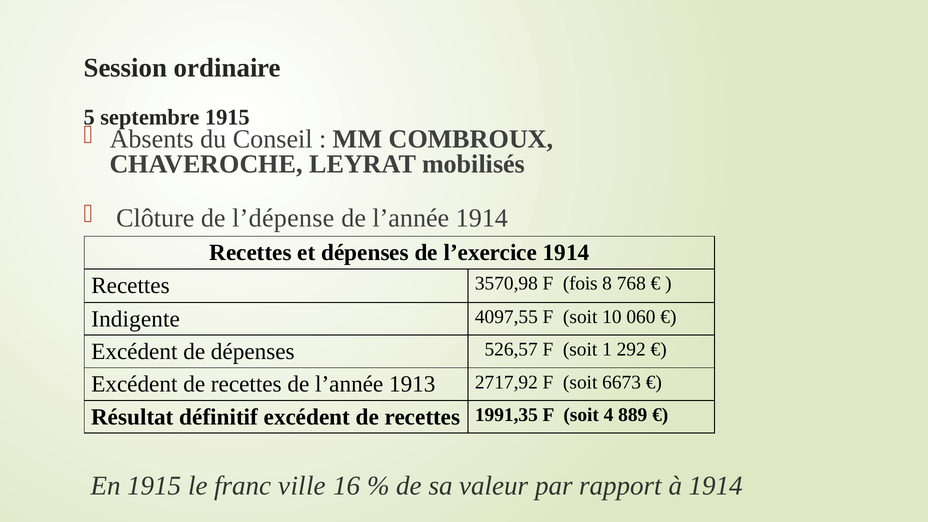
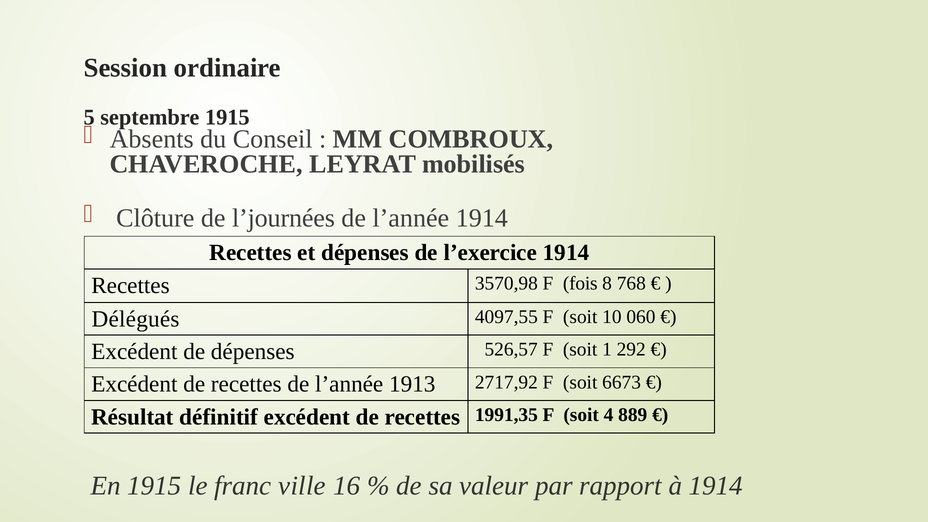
l’dépense: l’dépense -> l’journées
Indigente: Indigente -> Délégués
